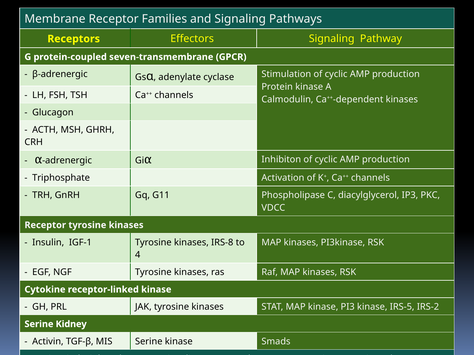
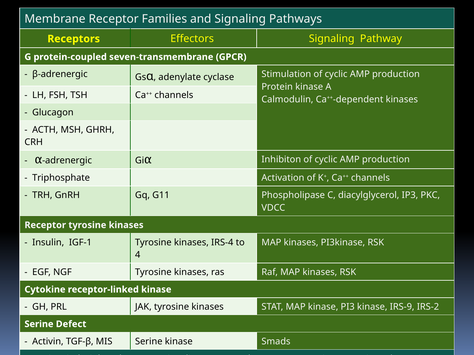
IRS-8: IRS-8 -> IRS-4
IRS-5: IRS-5 -> IRS-9
Kidney: Kidney -> Defect
